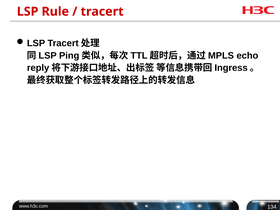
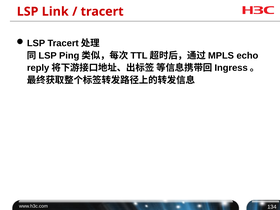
Rule: Rule -> Link
